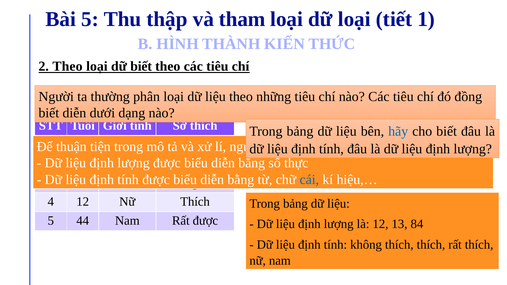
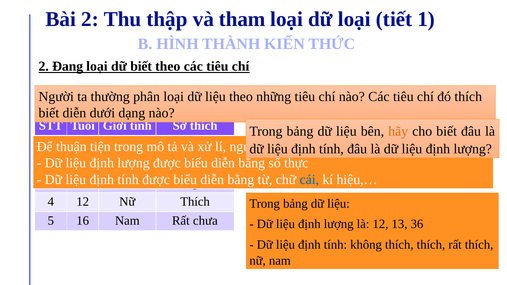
Bài 5: 5 -> 2
2 Theo: Theo -> Đang
đồng at (468, 97): đồng -> thích
hãy colour: blue -> orange
44: 44 -> 16
Rất được: được -> chưa
84: 84 -> 36
